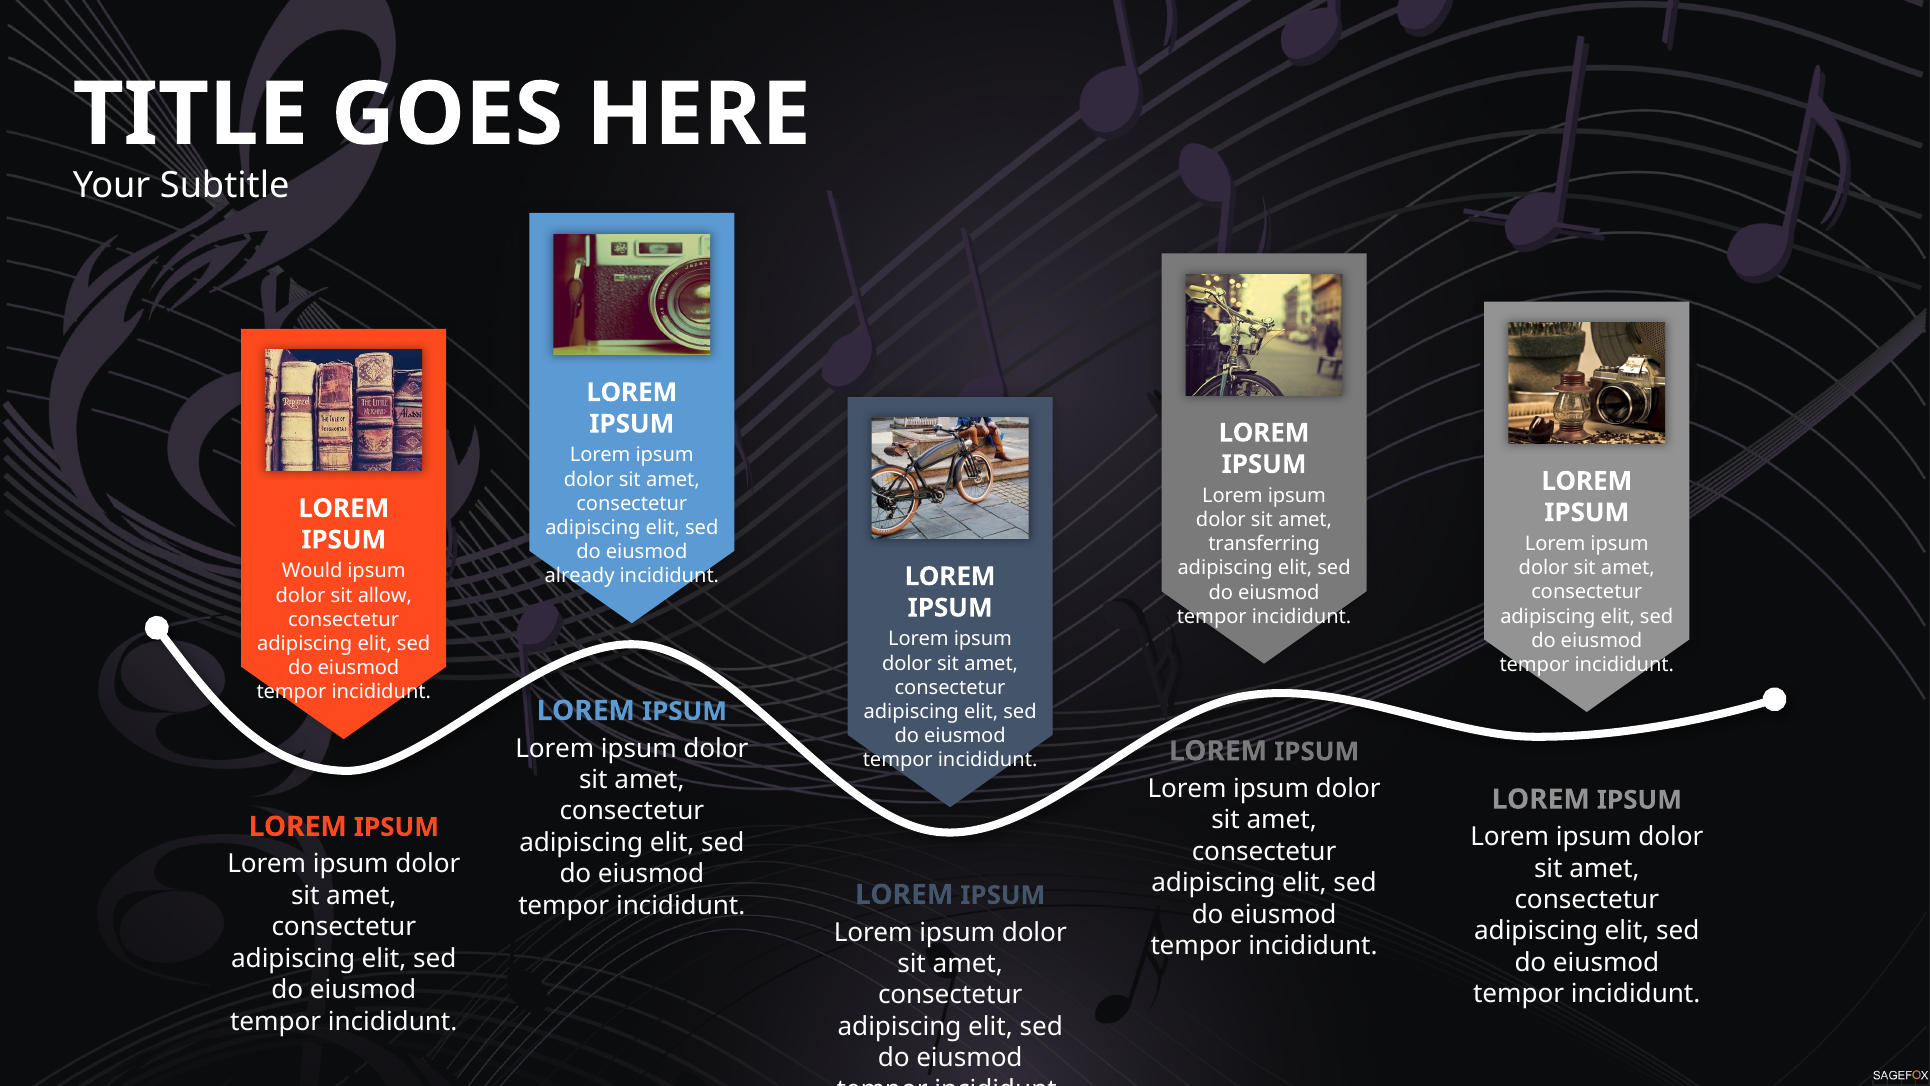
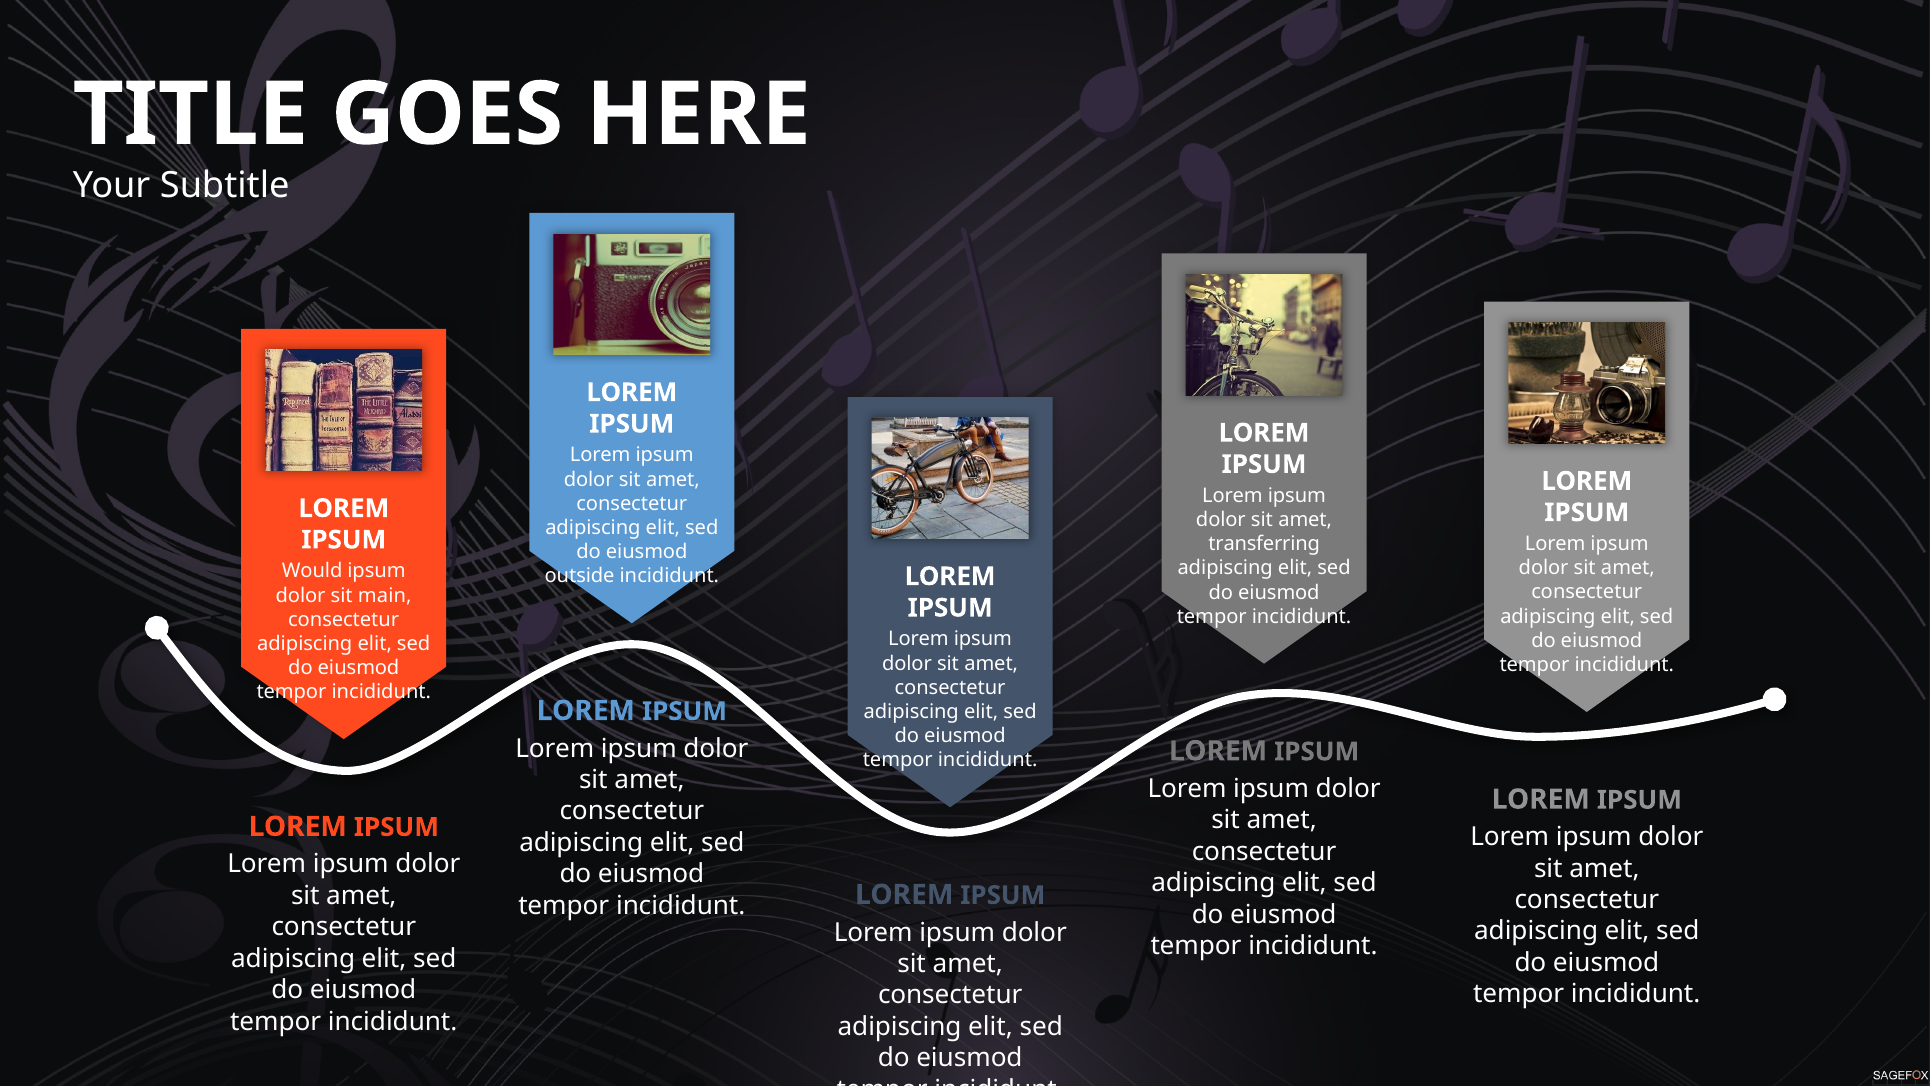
already: already -> outside
allow: allow -> main
